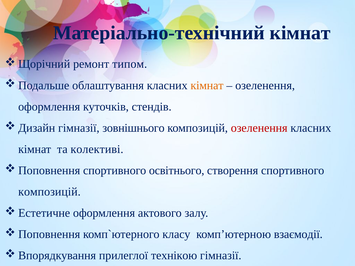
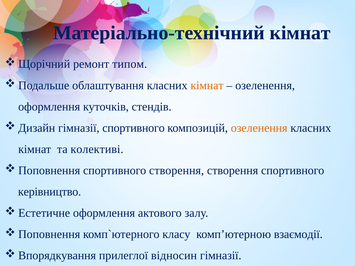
гімназії зовнішнього: зовнішнього -> спортивного
озеленення at (259, 128) colour: red -> orange
спортивного освітнього: освітнього -> створення
композицій at (49, 192): композицій -> керівництво
технікою: технікою -> відносин
